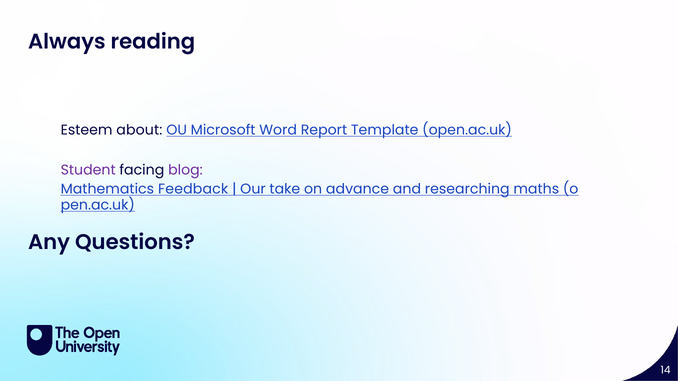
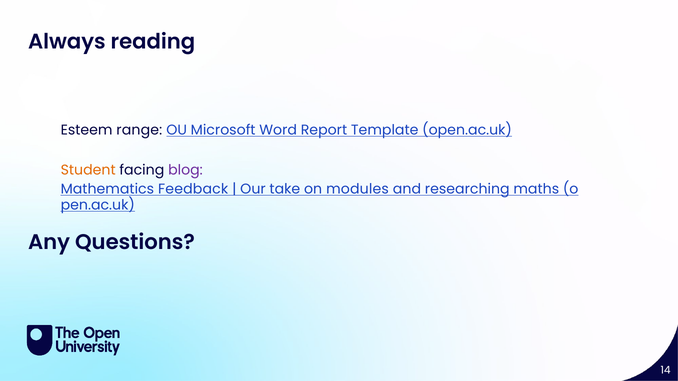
about: about -> range
Student colour: purple -> orange
advance: advance -> modules
